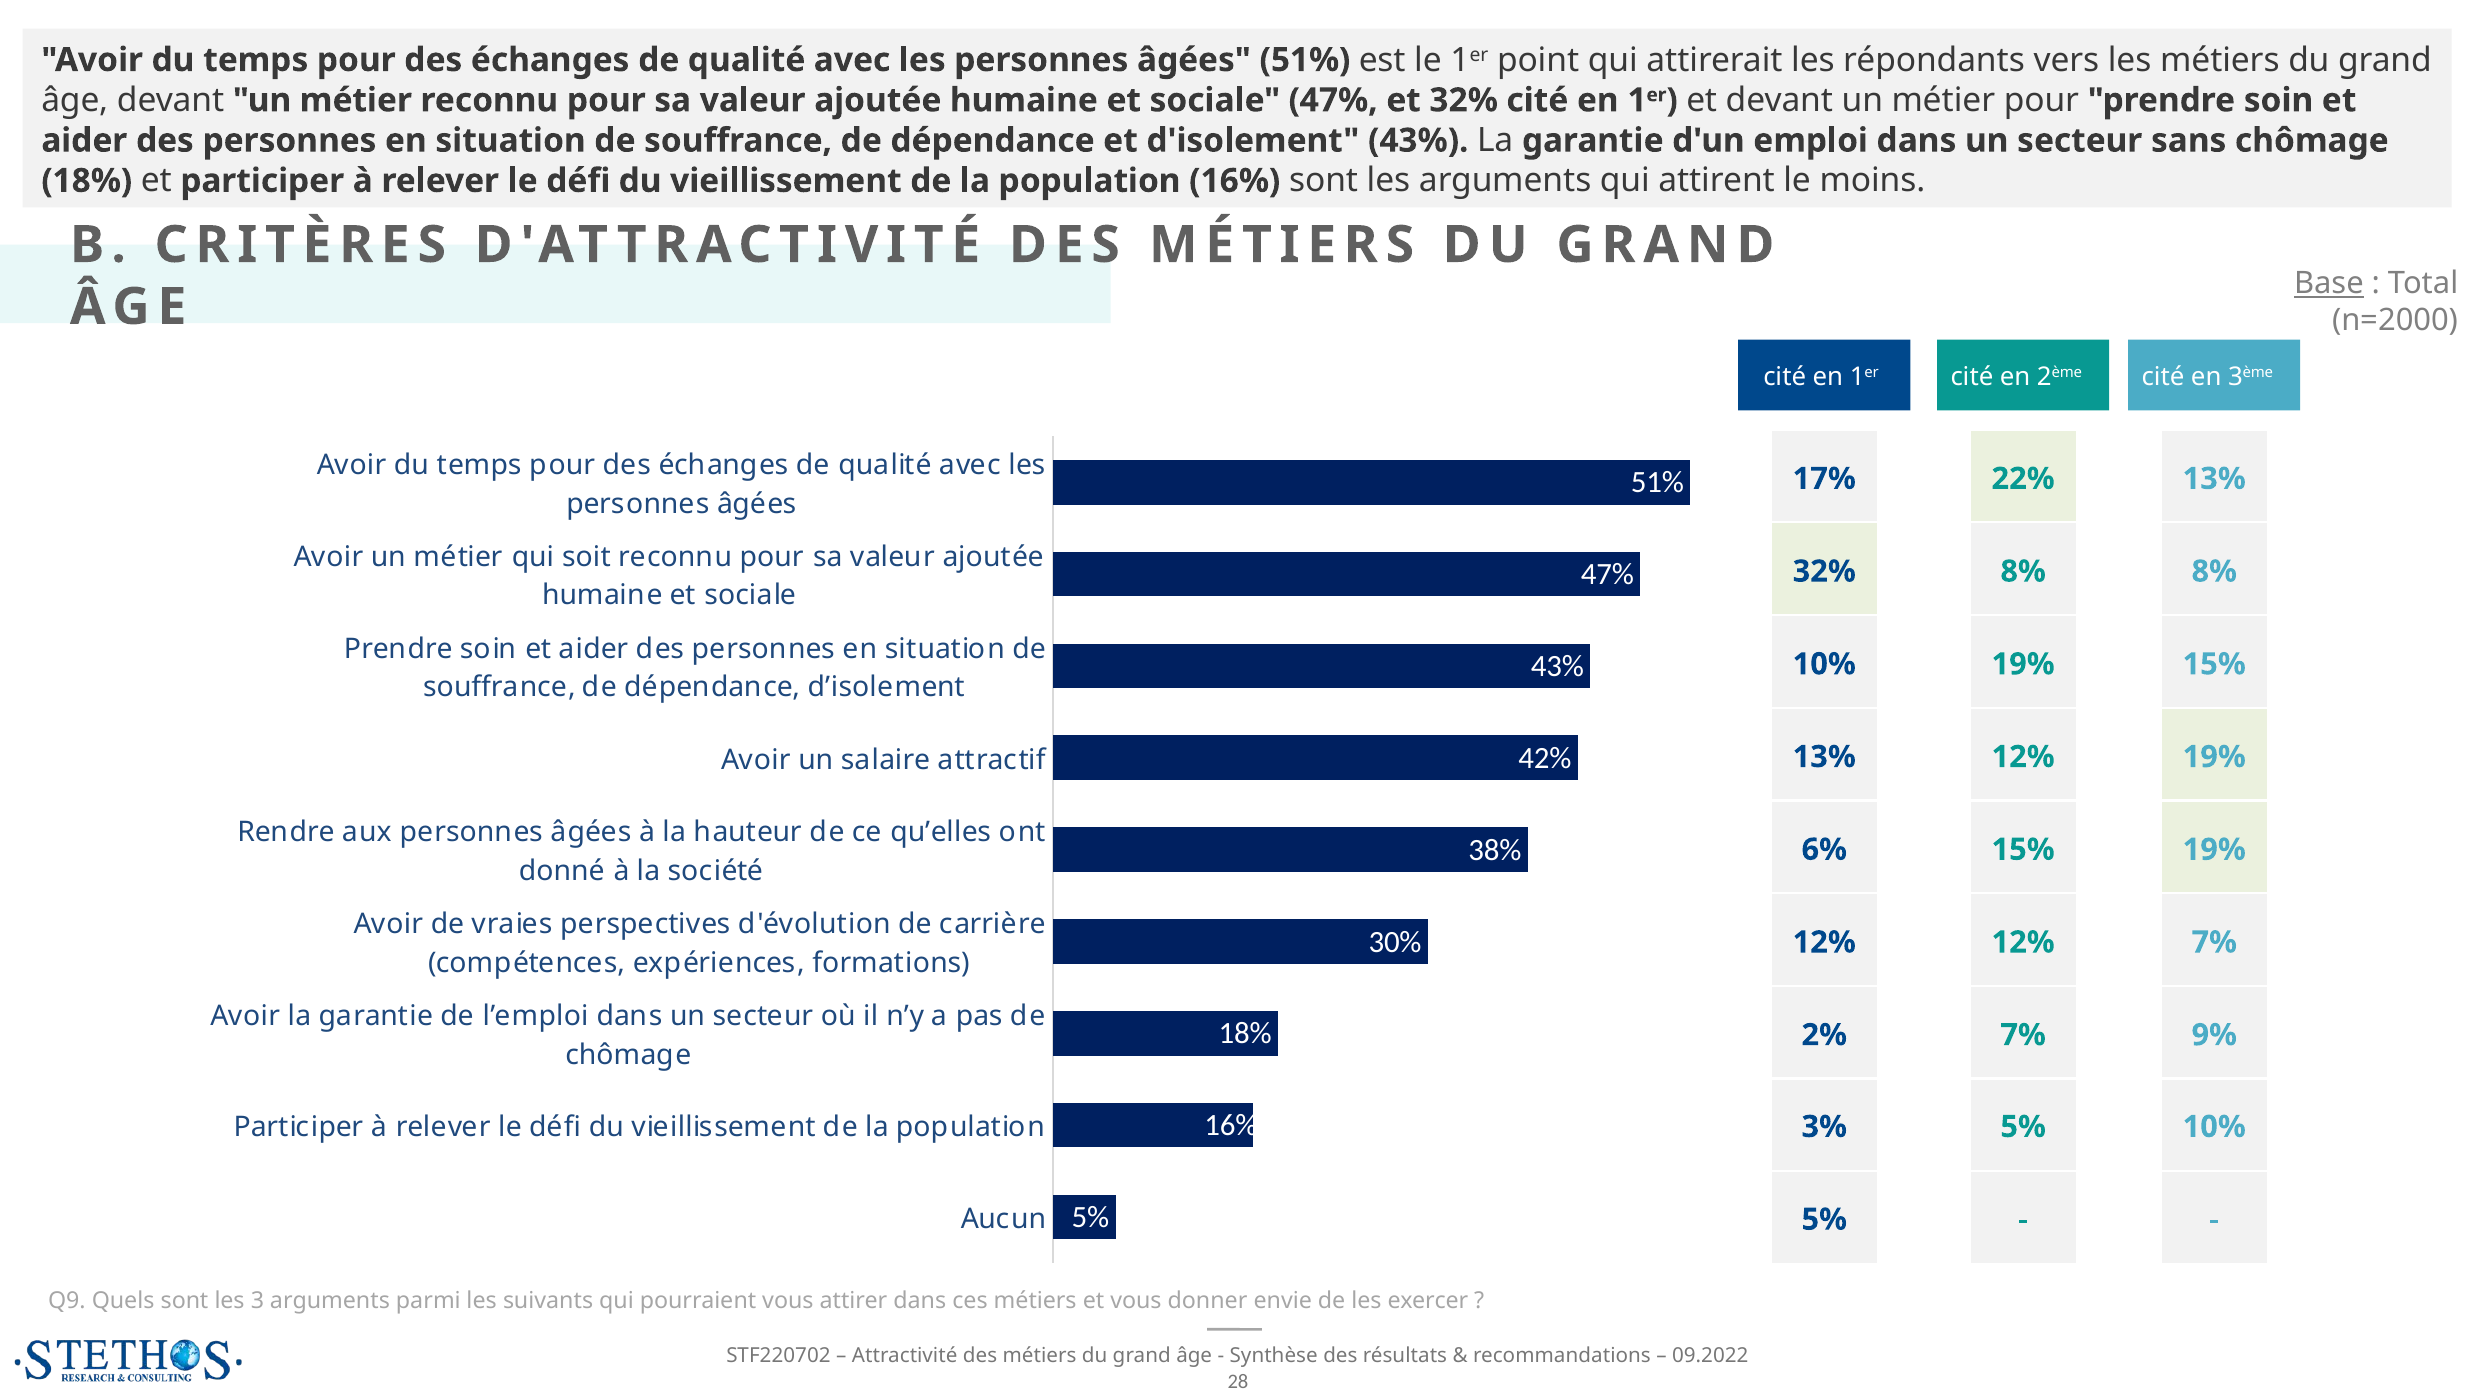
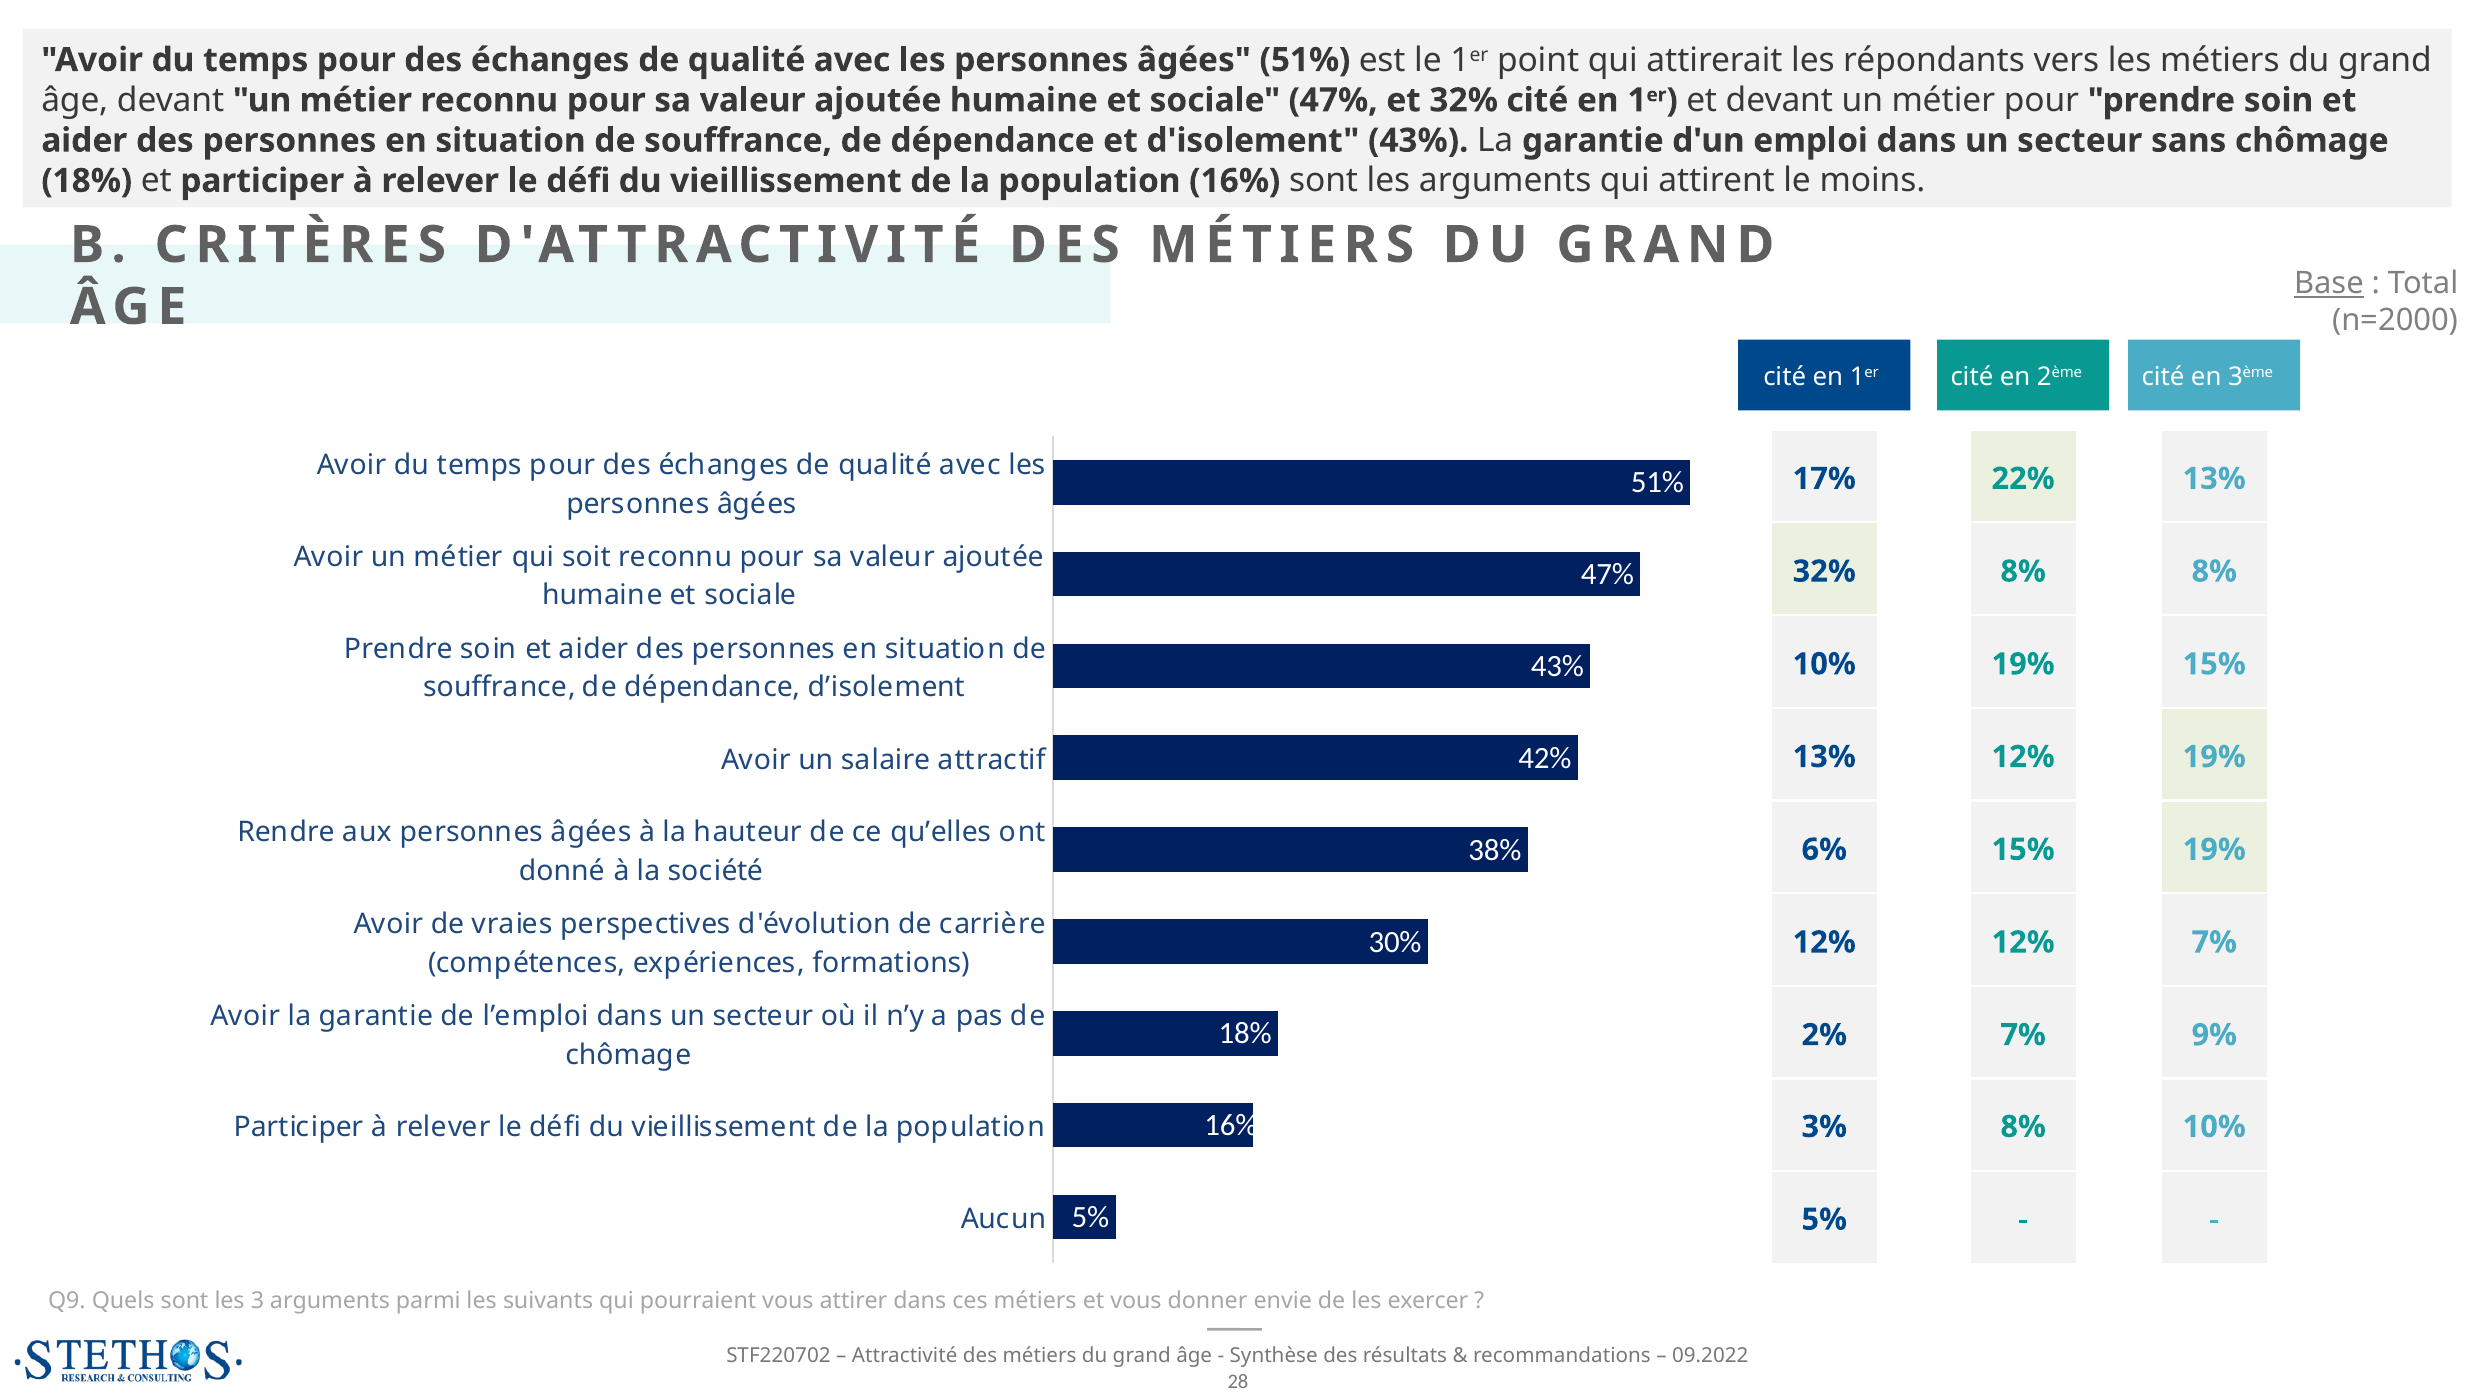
5% at (2023, 1127): 5% -> 8%
